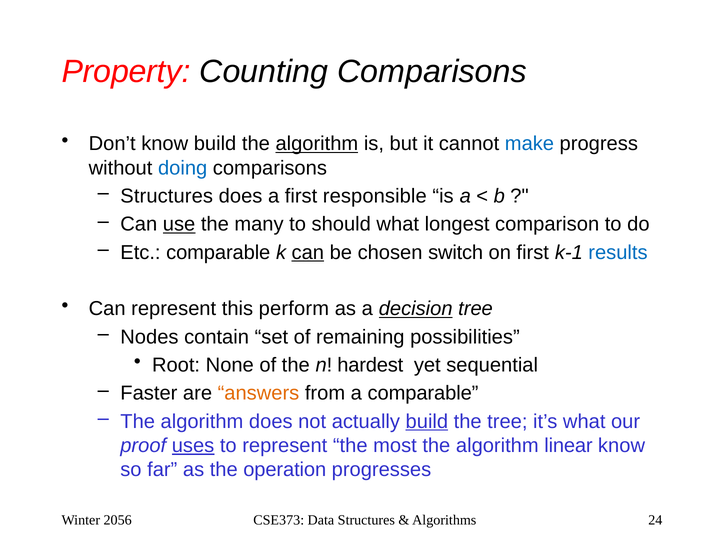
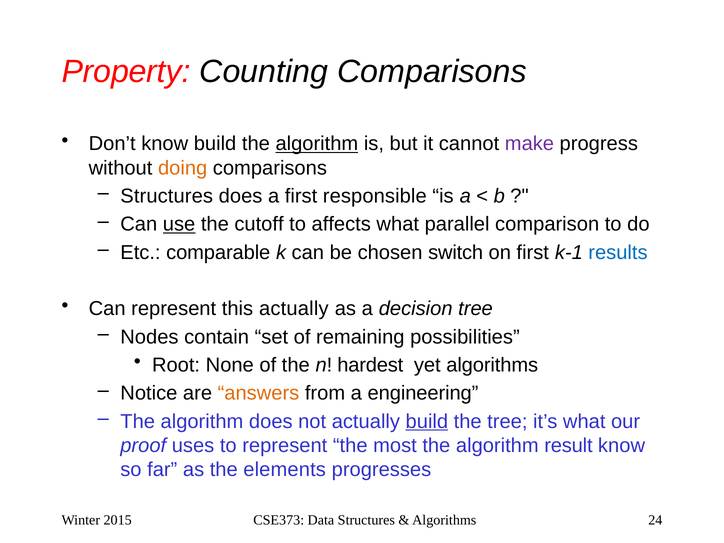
make colour: blue -> purple
doing colour: blue -> orange
many: many -> cutoff
should: should -> affects
longest: longest -> parallel
can at (308, 252) underline: present -> none
this perform: perform -> actually
decision underline: present -> none
yet sequential: sequential -> algorithms
Faster: Faster -> Notice
a comparable: comparable -> engineering
uses underline: present -> none
linear: linear -> result
operation: operation -> elements
2056: 2056 -> 2015
